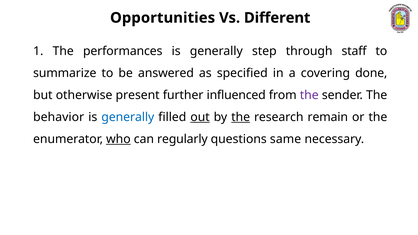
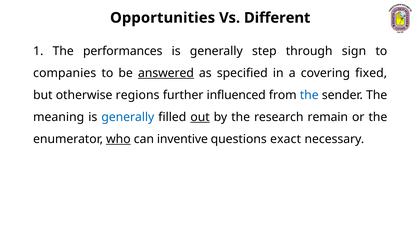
staff: staff -> sign
summarize: summarize -> companies
answered underline: none -> present
done: done -> fixed
present: present -> regions
the at (309, 95) colour: purple -> blue
behavior: behavior -> meaning
the at (241, 117) underline: present -> none
regularly: regularly -> inventive
same: same -> exact
